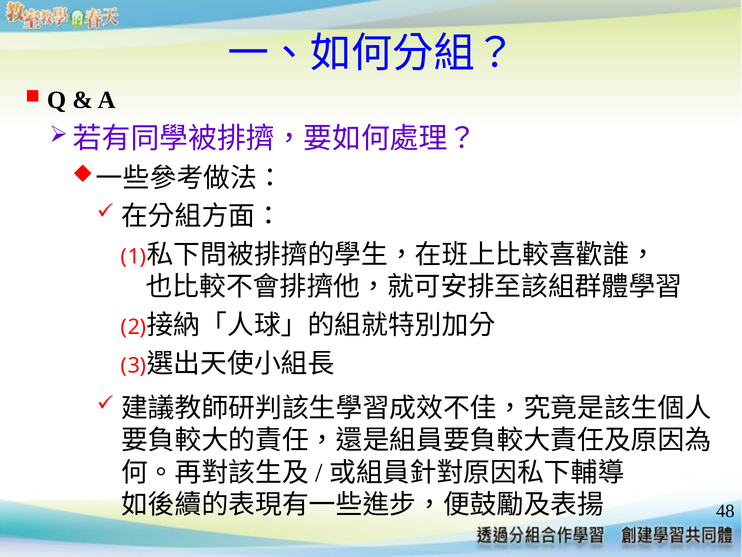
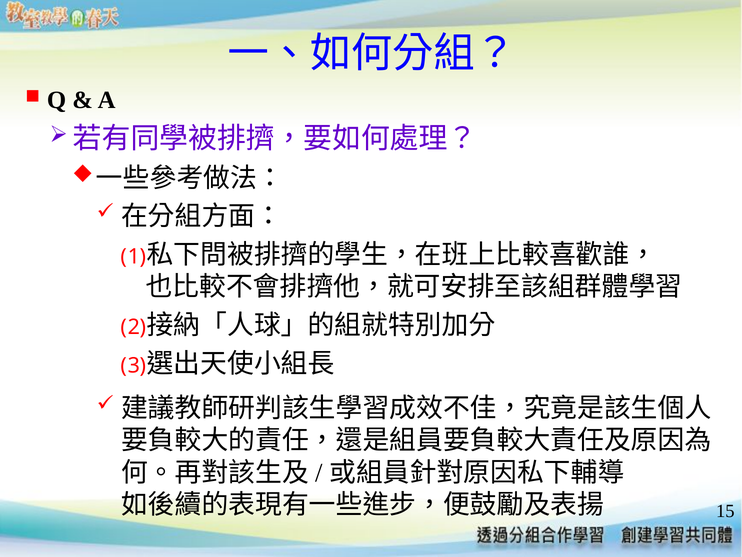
48: 48 -> 15
